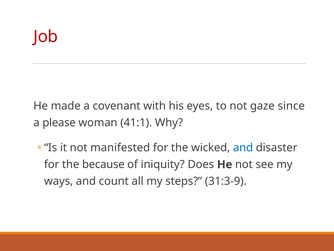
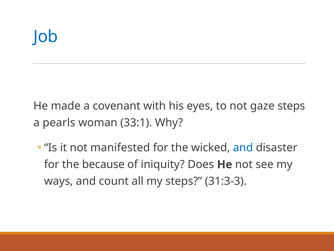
Job colour: red -> blue
gaze since: since -> steps
please: please -> pearls
41:1: 41:1 -> 33:1
31:3-9: 31:3-9 -> 31:3-3
